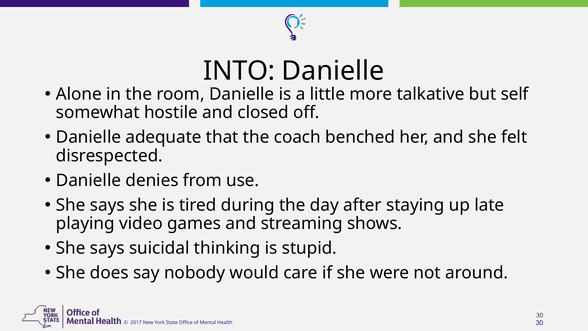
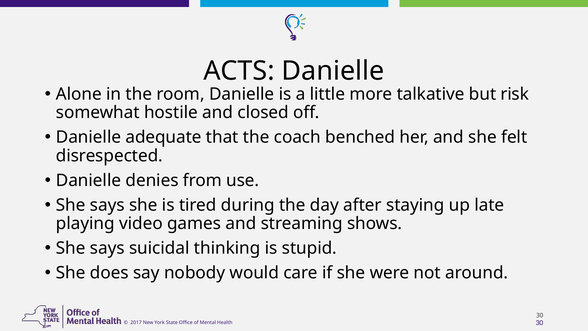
INTO: INTO -> ACTS
self: self -> risk
